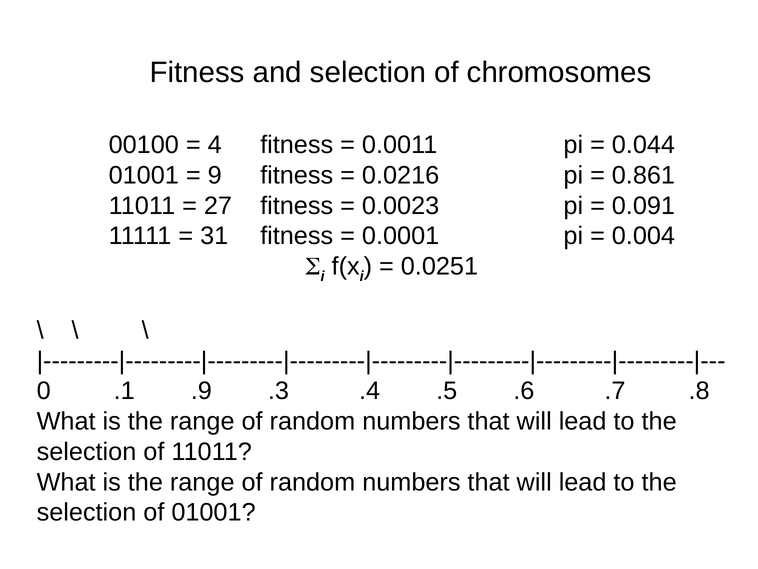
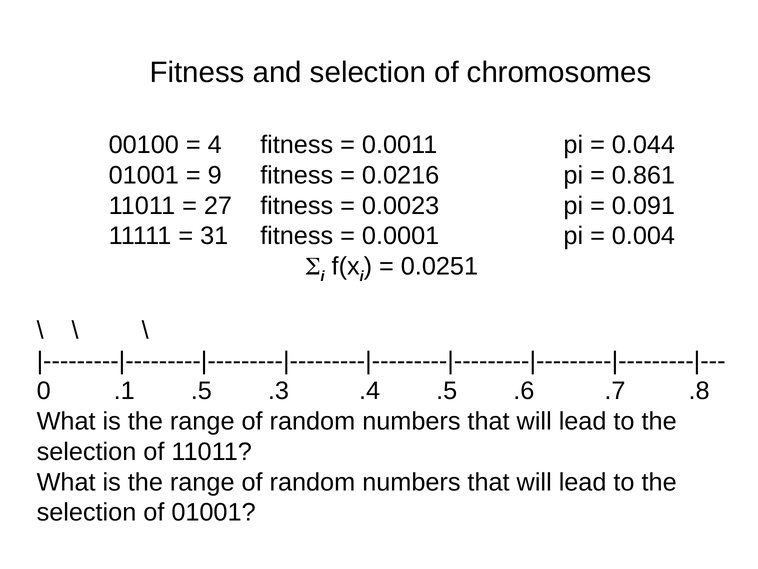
.1 .9: .9 -> .5
